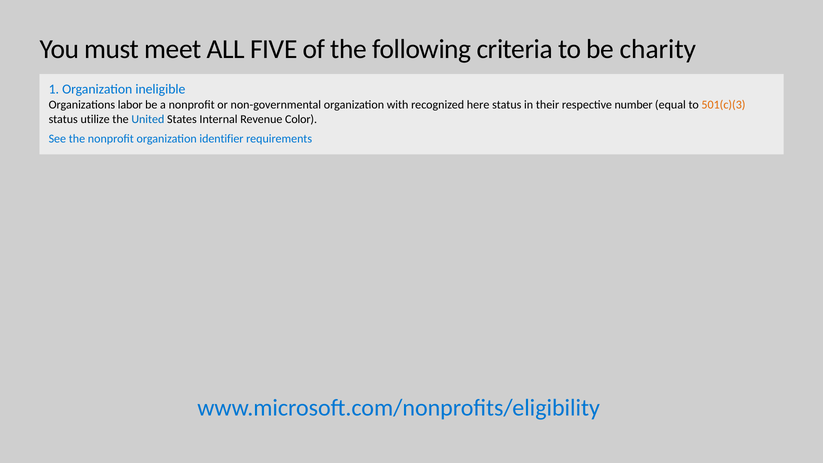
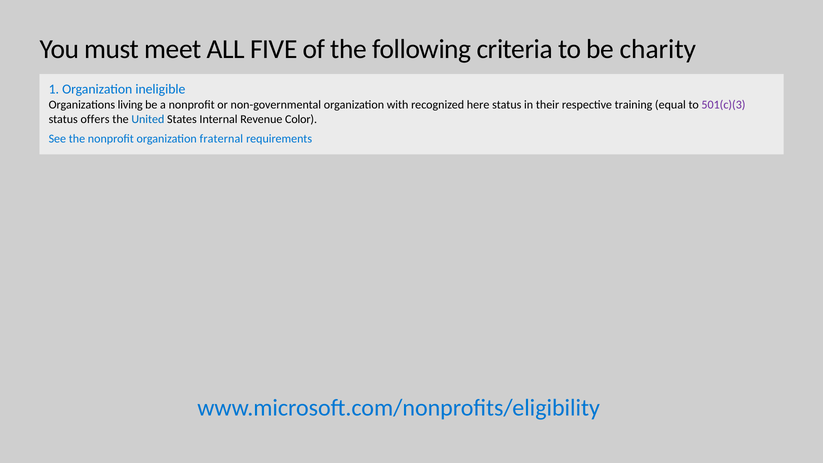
labor: labor -> living
number: number -> training
501(c)(3 colour: orange -> purple
utilize: utilize -> offers
identifier: identifier -> fraternal
